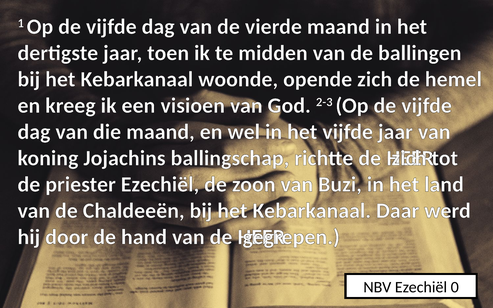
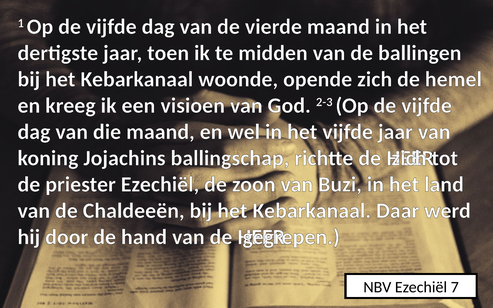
0: 0 -> 7
